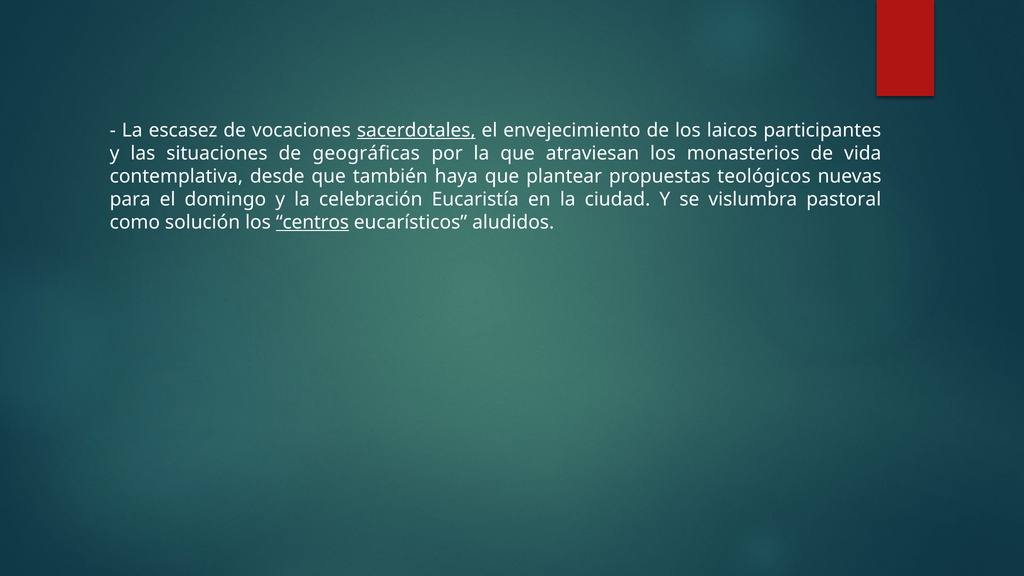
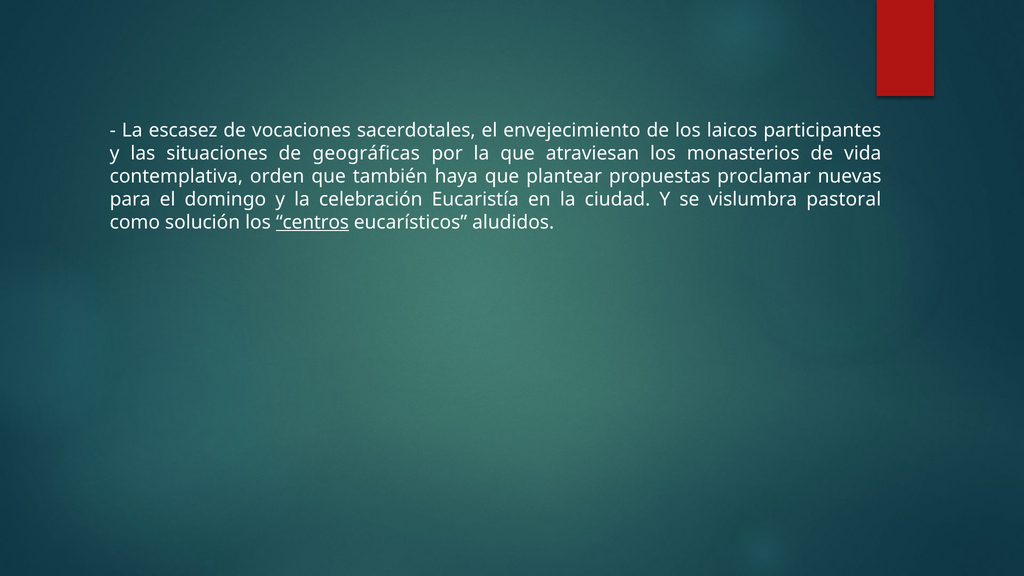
sacerdotales underline: present -> none
desde: desde -> orden
teológicos: teológicos -> proclamar
